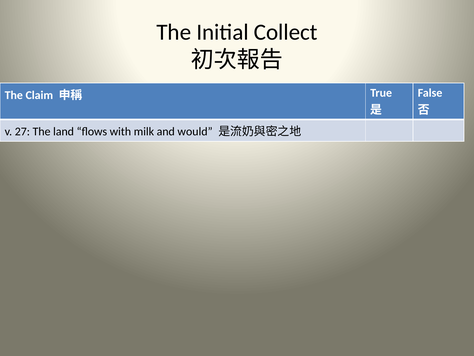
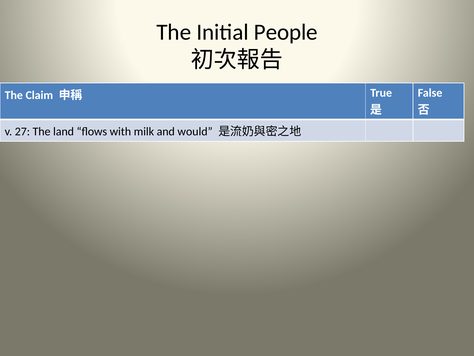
Collect: Collect -> People
